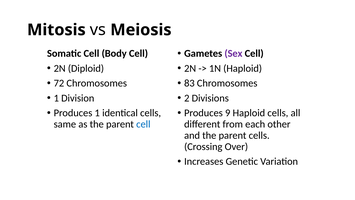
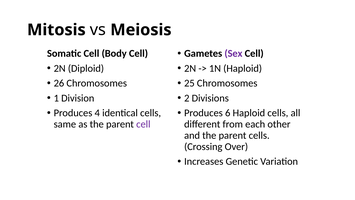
72: 72 -> 26
83: 83 -> 25
Produces 1: 1 -> 4
9: 9 -> 6
cell at (143, 124) colour: blue -> purple
